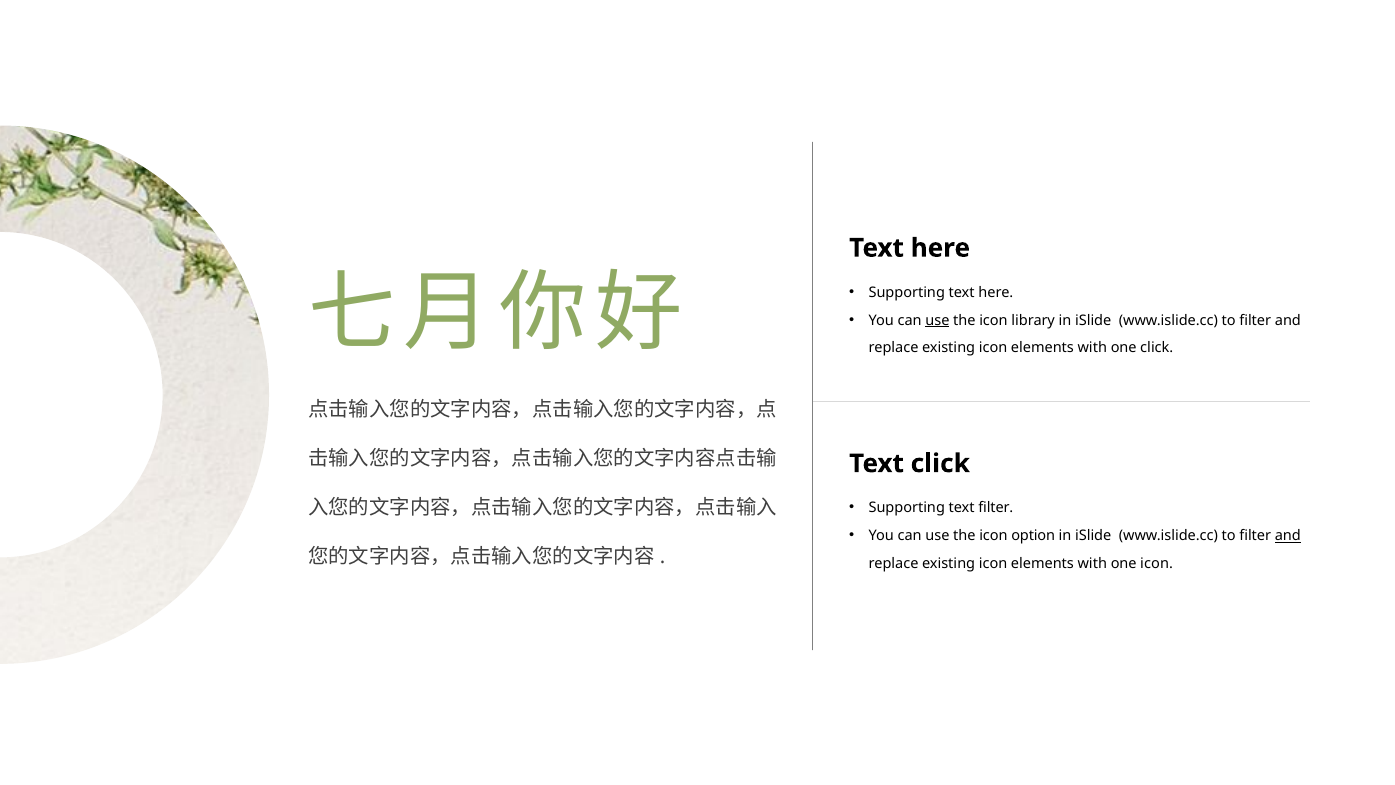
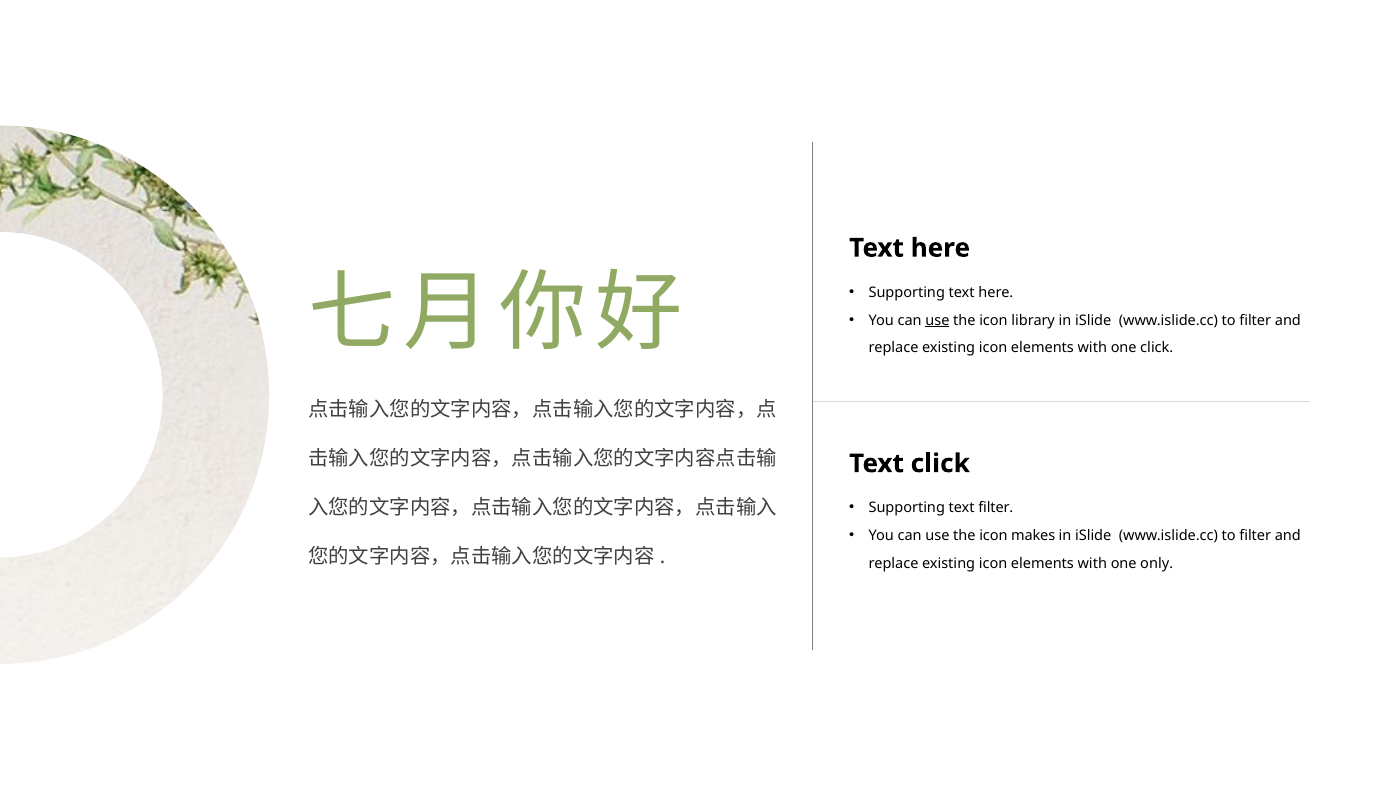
option: option -> makes
and at (1288, 535) underline: present -> none
one icon: icon -> only
